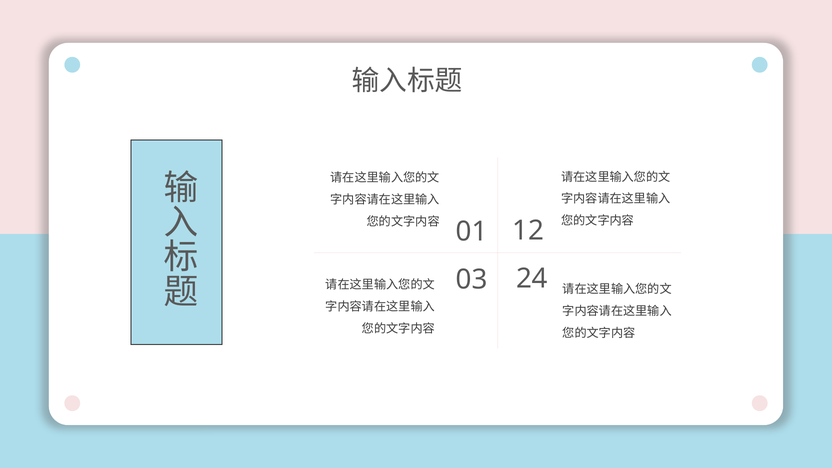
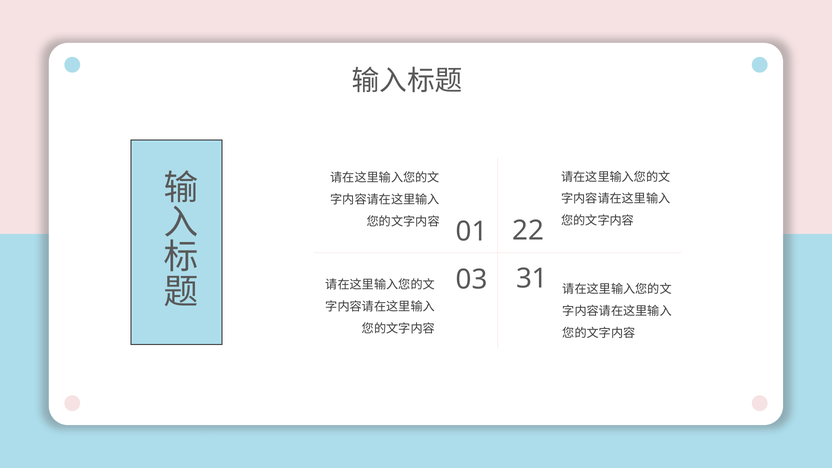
12: 12 -> 22
24: 24 -> 31
